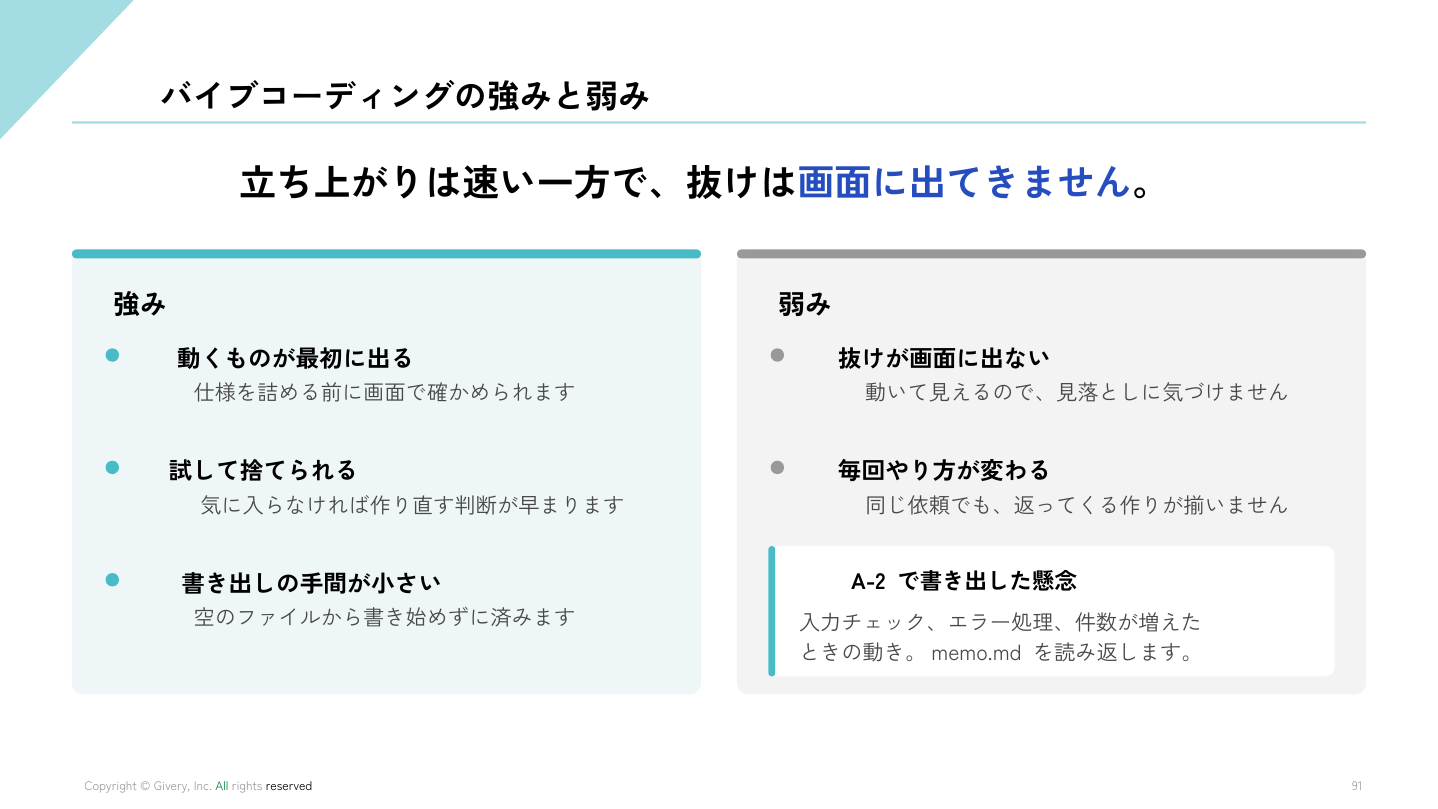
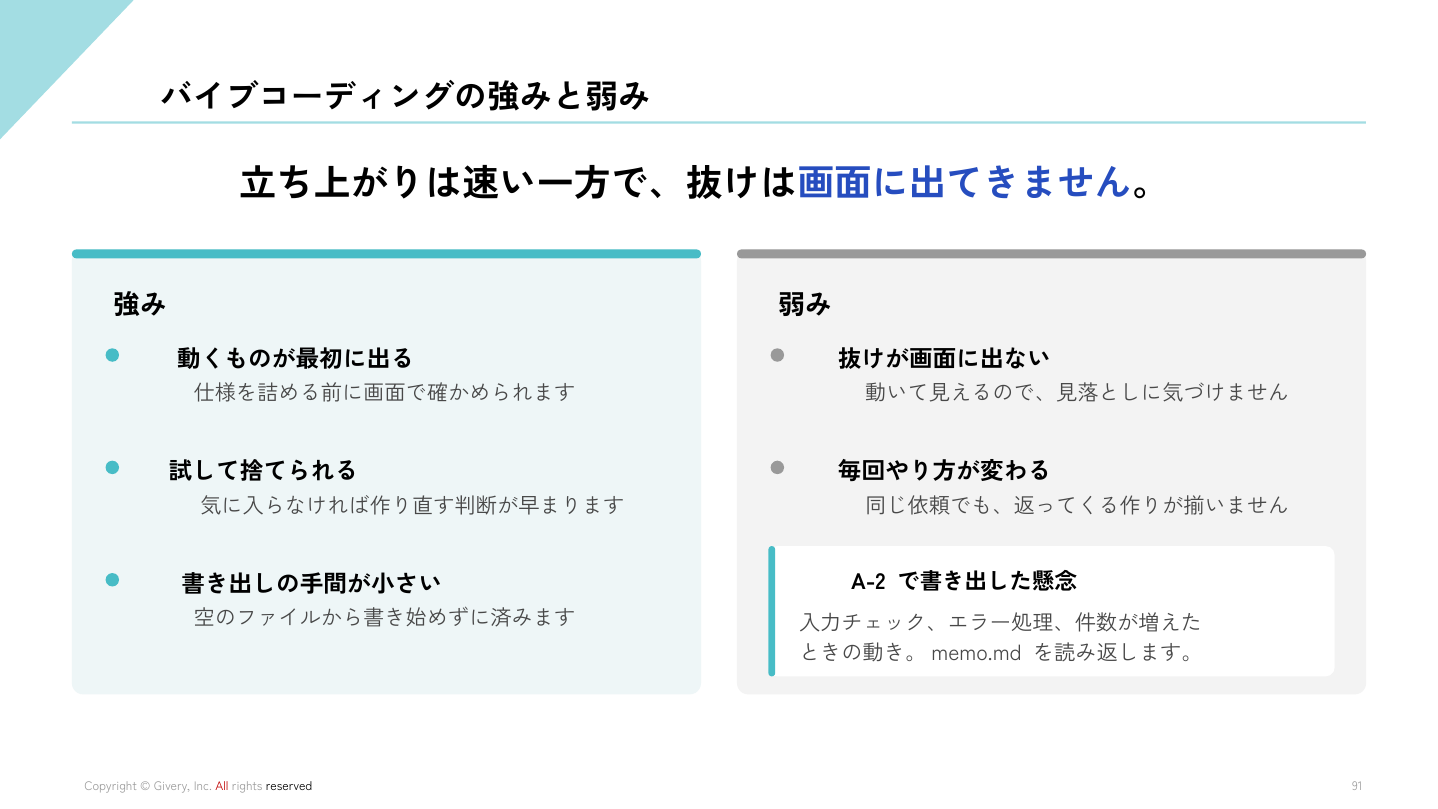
All colour: green -> red
